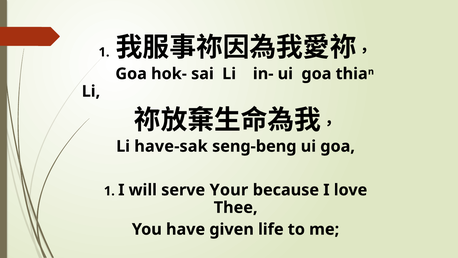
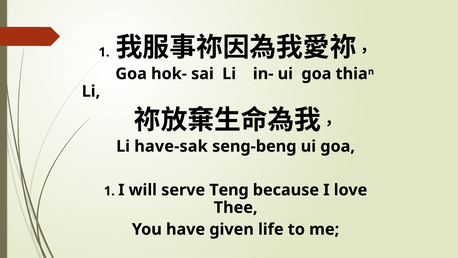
Your: Your -> Teng
